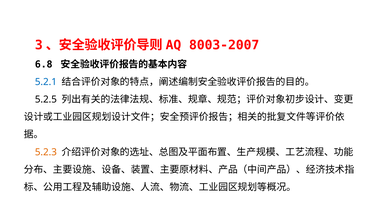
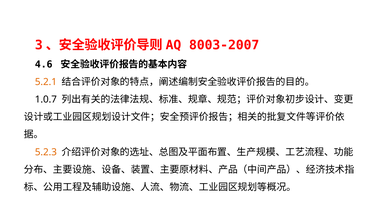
6.8: 6.8 -> 4.6
5.2.1 colour: blue -> orange
5.2.5: 5.2.5 -> 1.0.7
